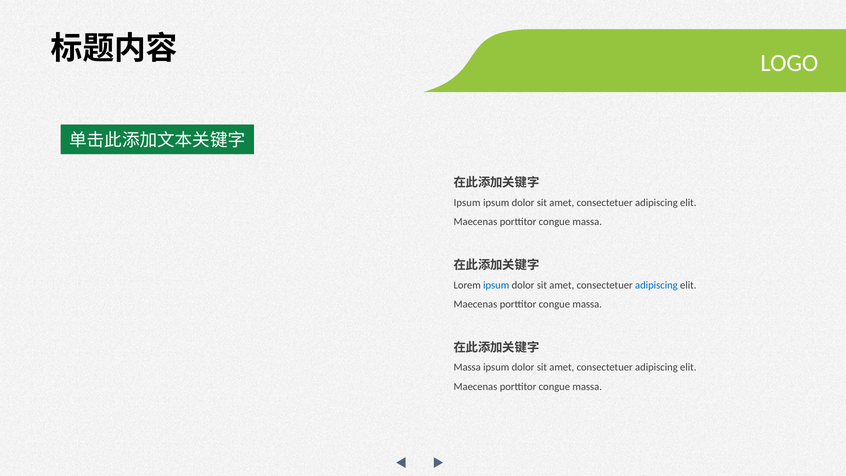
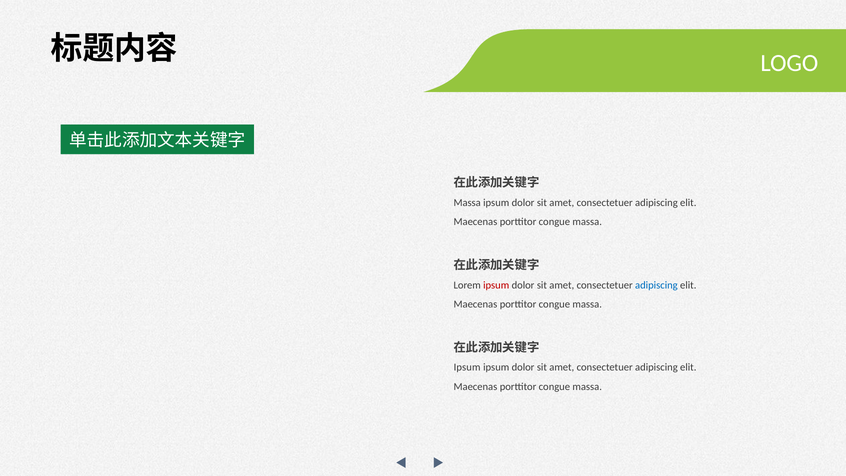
Ipsum at (467, 203): Ipsum -> Massa
ipsum at (496, 285) colour: blue -> red
Massa at (467, 367): Massa -> Ipsum
